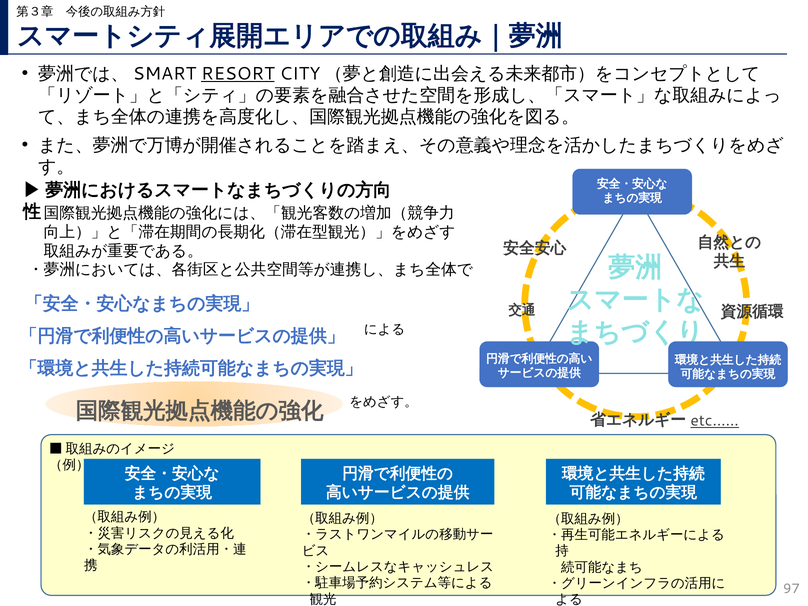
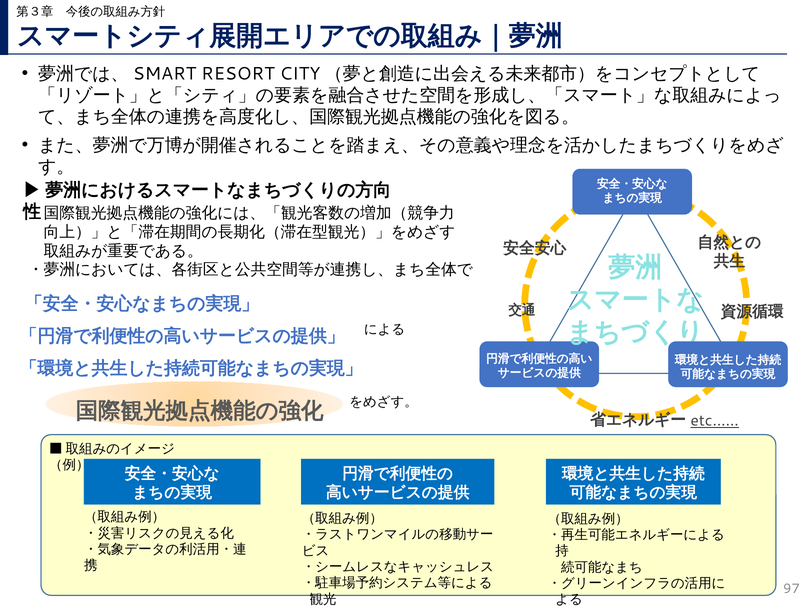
RESORT underline: present -> none
